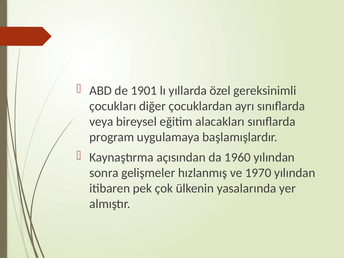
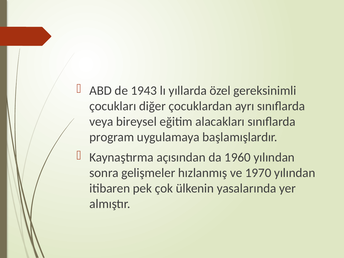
1901: 1901 -> 1943
